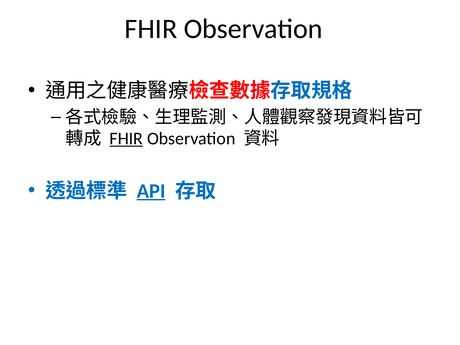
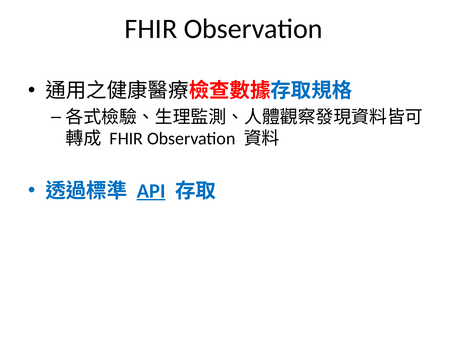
FHIR at (126, 139) underline: present -> none
